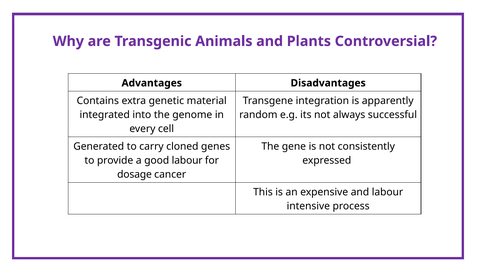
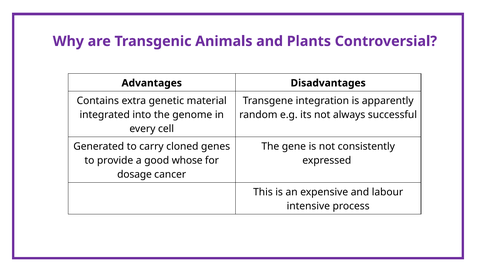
good labour: labour -> whose
